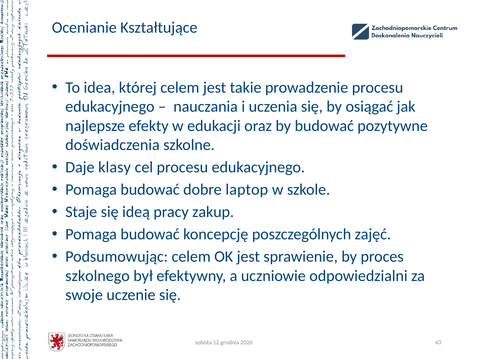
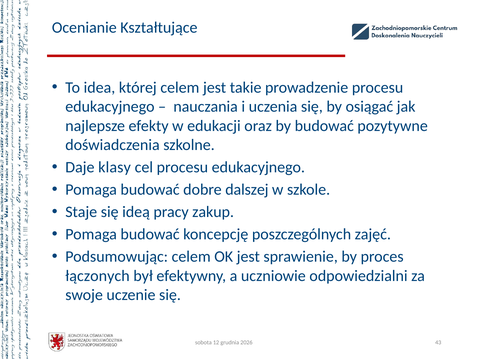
laptop: laptop -> dalszej
szkolnego: szkolnego -> łączonych
